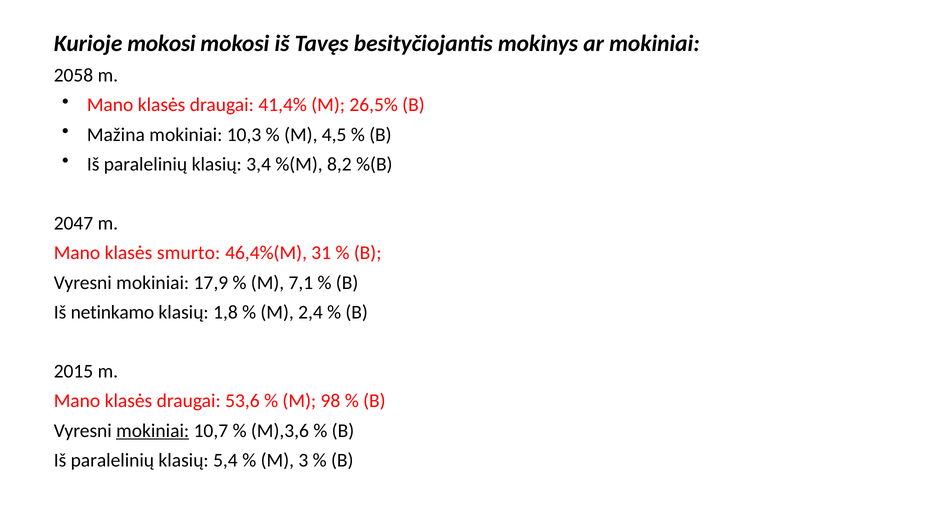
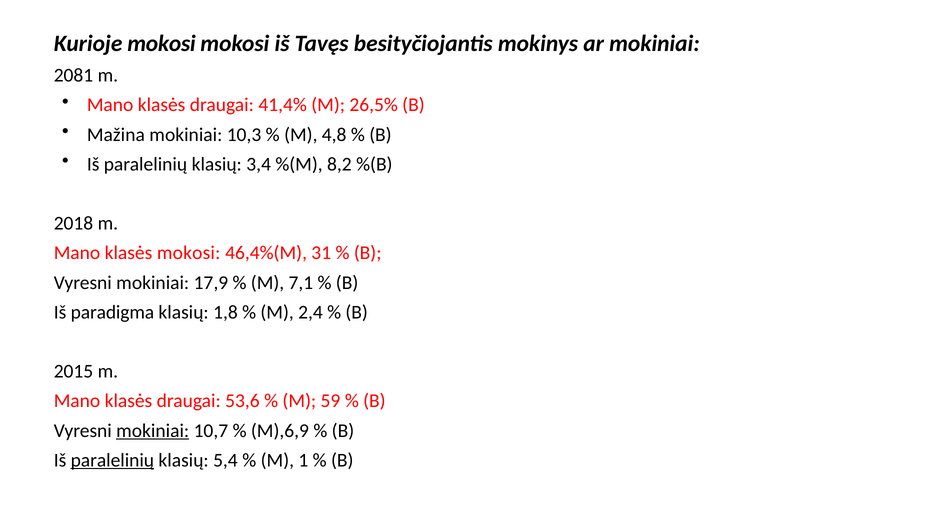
2058: 2058 -> 2081
4,5: 4,5 -> 4,8
2047: 2047 -> 2018
klasės smurto: smurto -> mokosi
netinkamo: netinkamo -> paradigma
98: 98 -> 59
M),3,6: M),3,6 -> M),6,9
paralelinių at (112, 460) underline: none -> present
3: 3 -> 1
